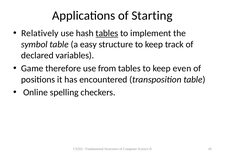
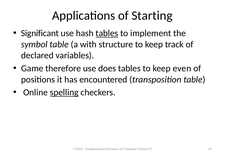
Relatively: Relatively -> Significant
easy: easy -> with
from: from -> does
spelling underline: none -> present
